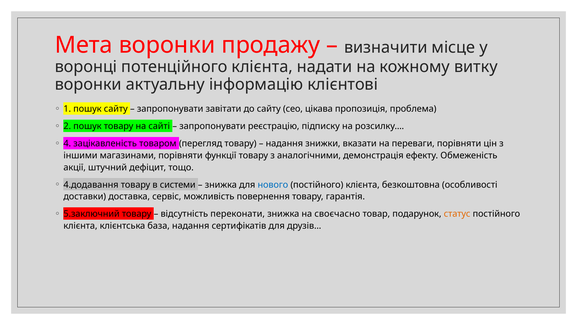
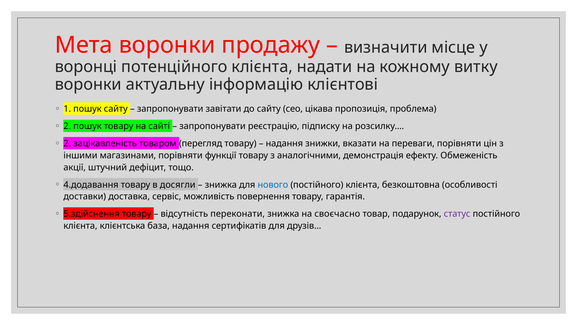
4 at (67, 143): 4 -> 2
системи: системи -> досягли
5.заключний: 5.заключний -> 5.здійснення
статус colour: orange -> purple
